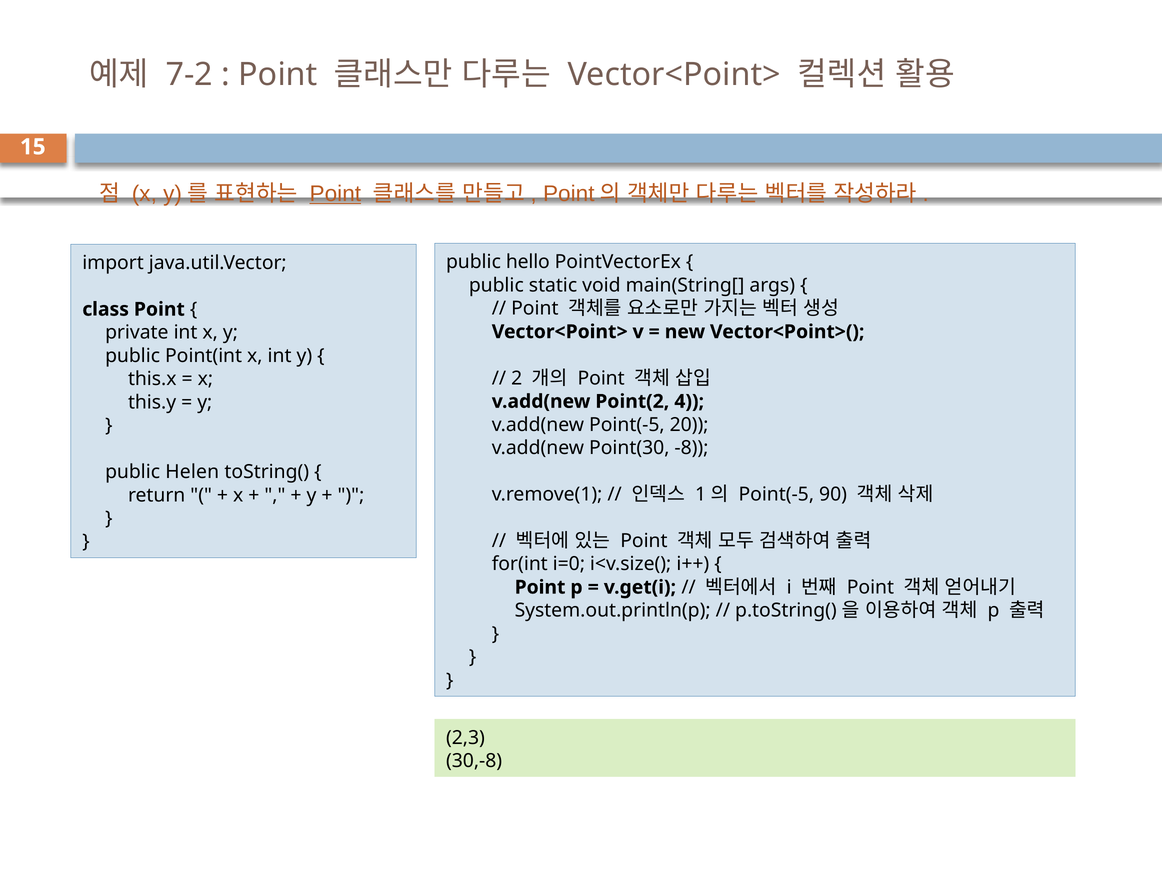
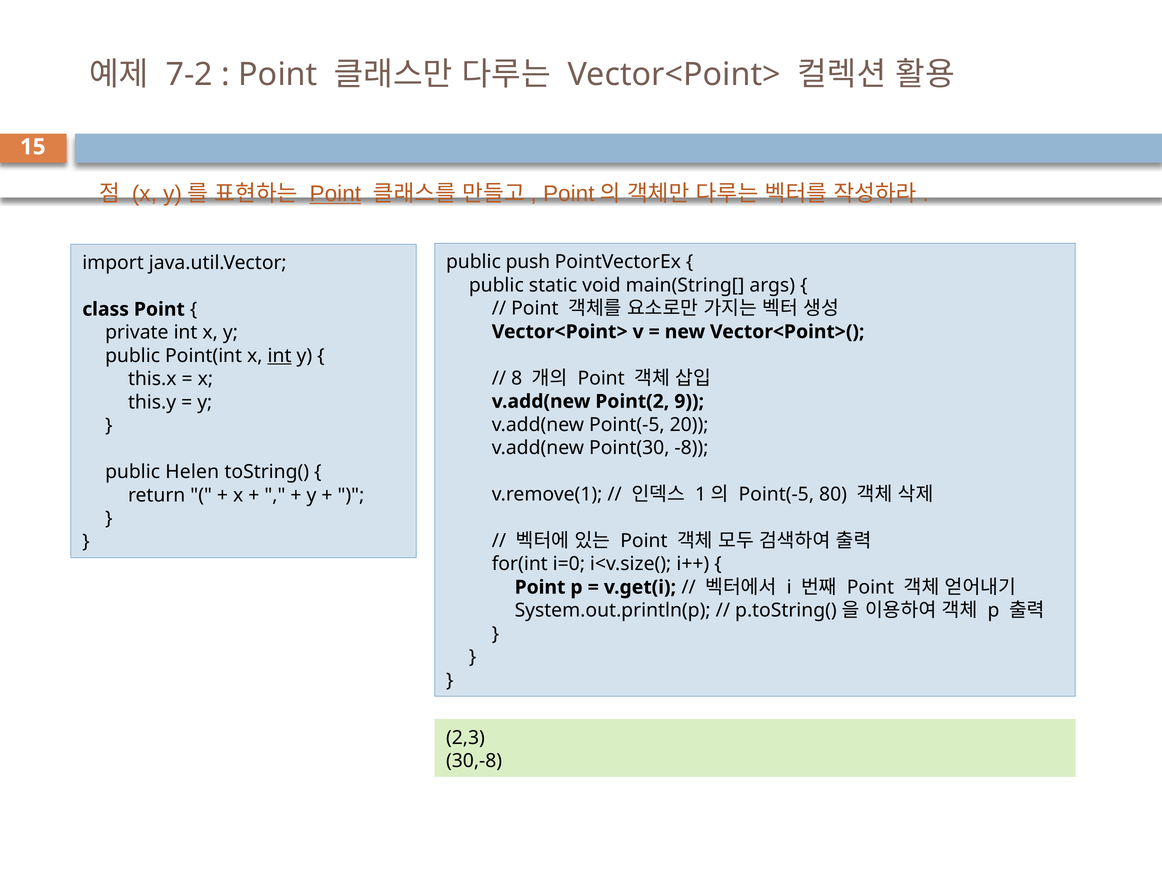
hello: hello -> push
int at (280, 356) underline: none -> present
2: 2 -> 8
4: 4 -> 9
90: 90 -> 80
